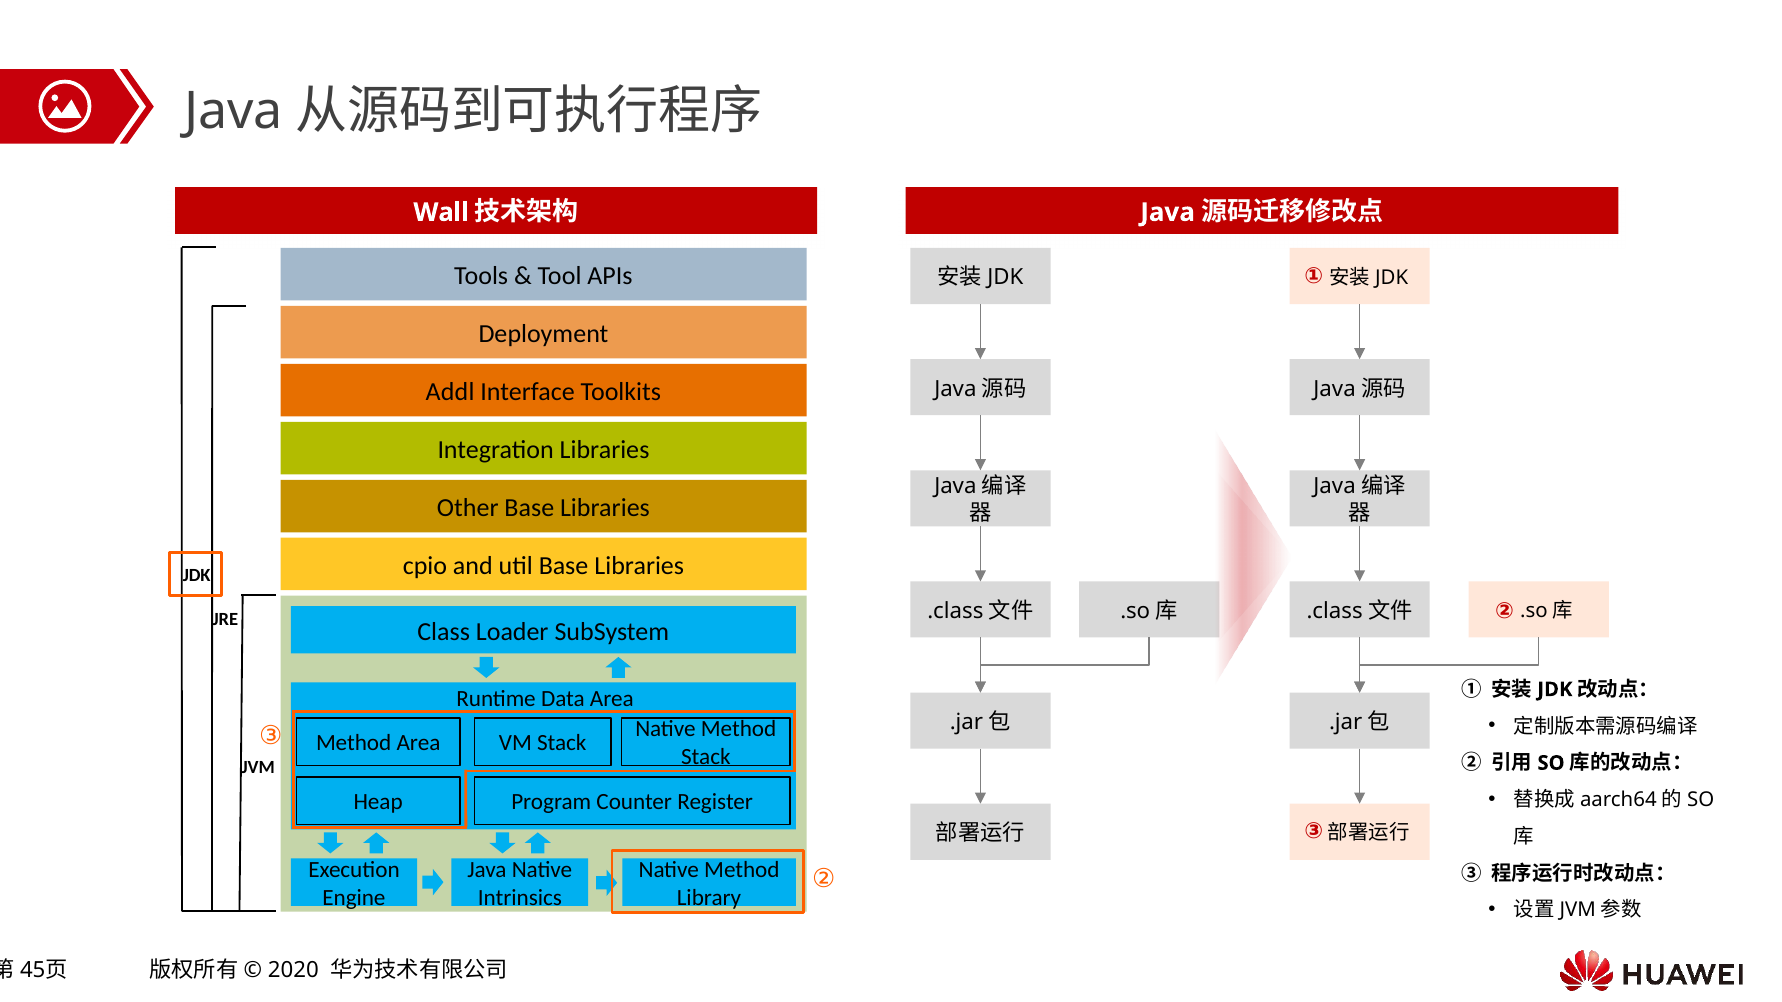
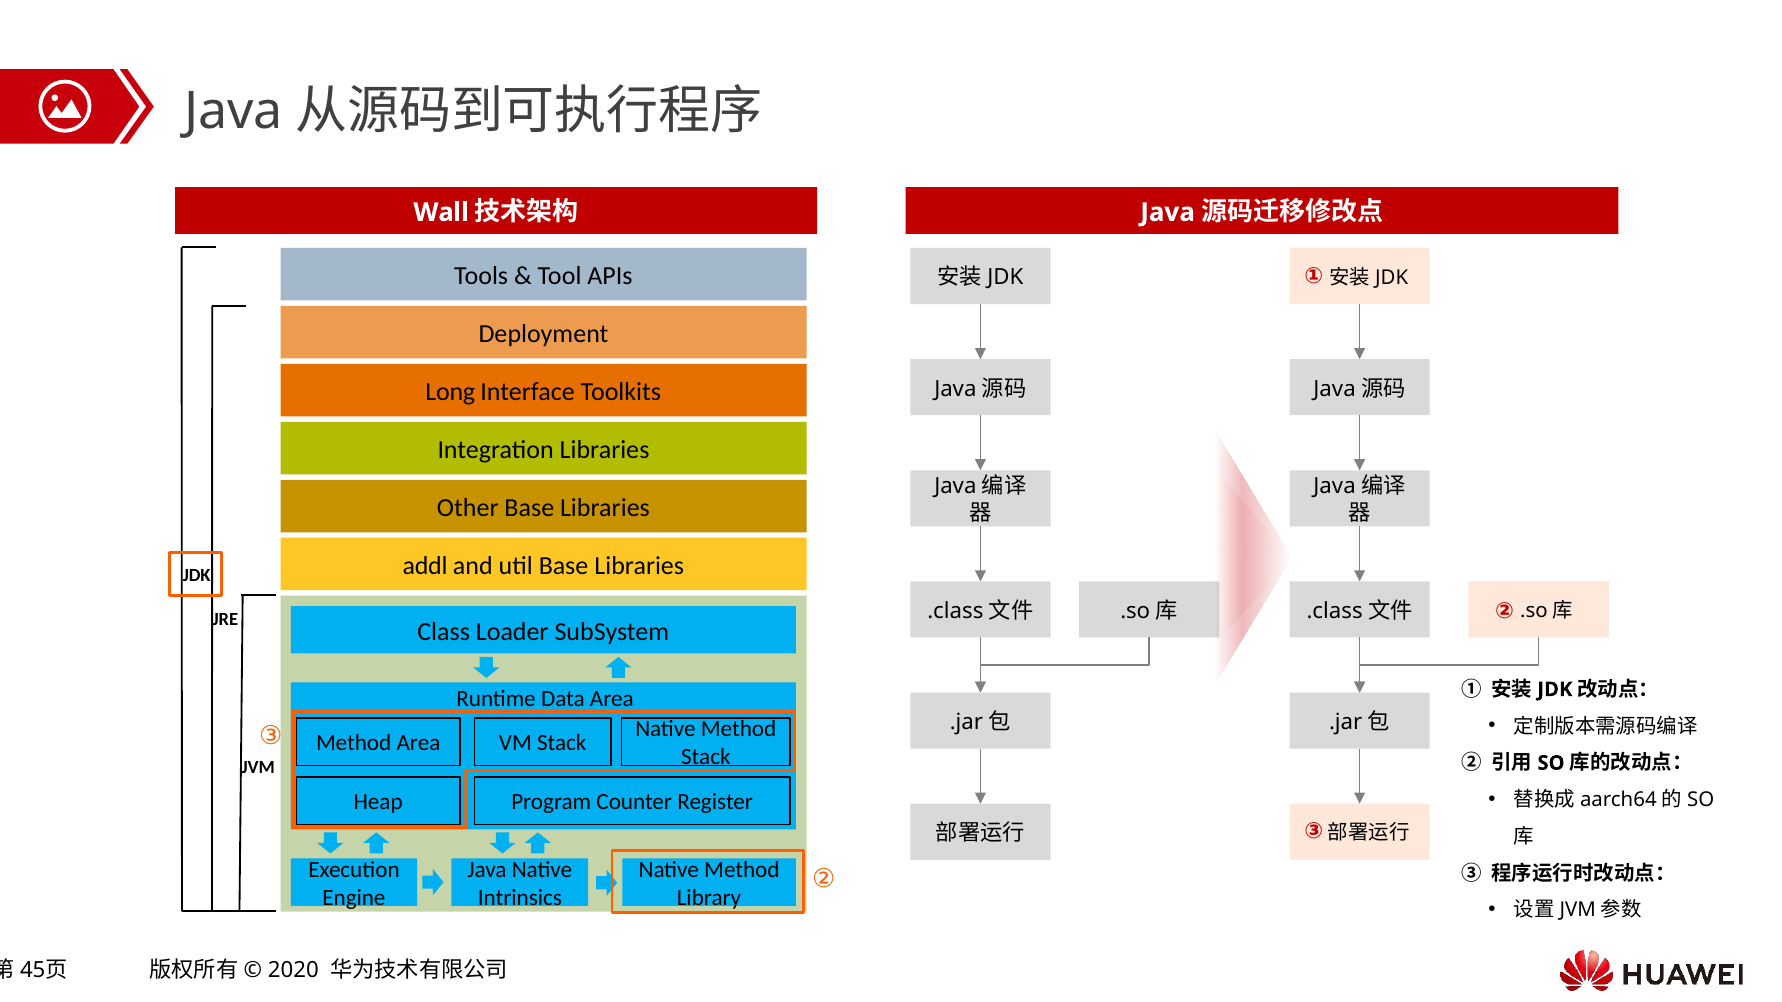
Addl: Addl -> Long
cpio: cpio -> addl
